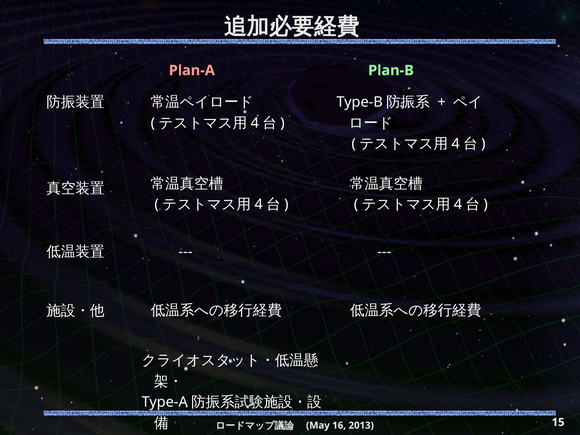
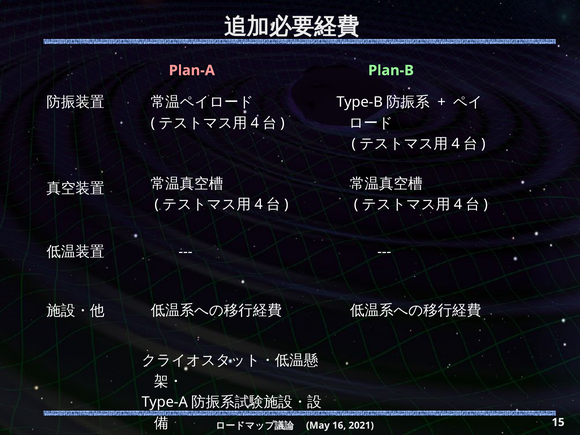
2013: 2013 -> 2021
